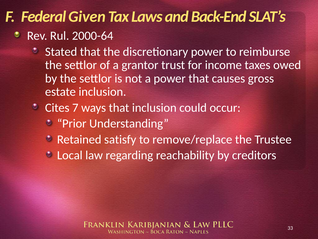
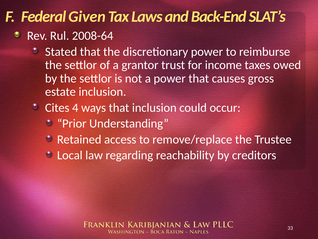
2000-64: 2000-64 -> 2008-64
7: 7 -> 4
satisfy: satisfy -> access
